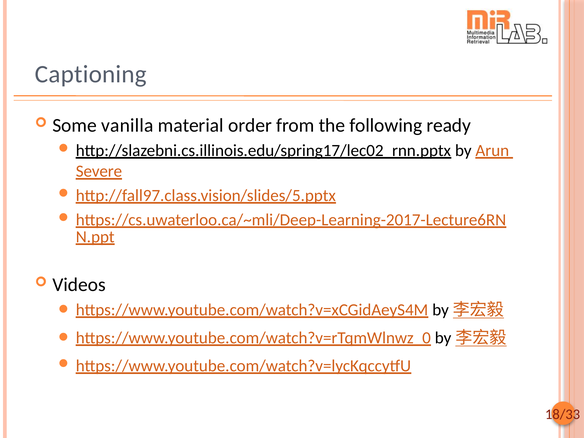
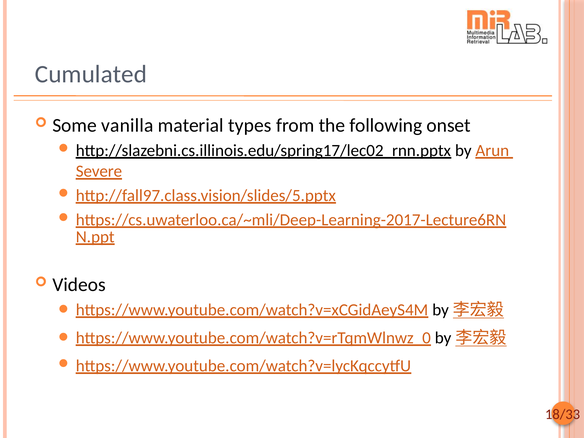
Captioning: Captioning -> Cumulated
order: order -> types
ready: ready -> onset
